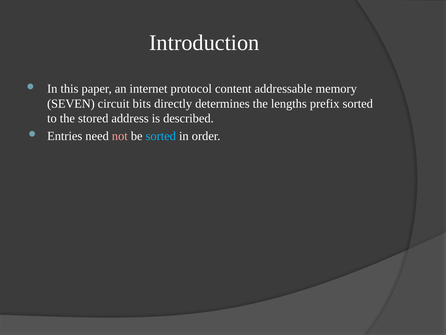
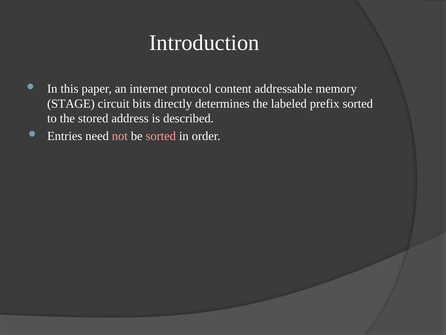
SEVEN: SEVEN -> STAGE
lengths: lengths -> labeled
sorted at (161, 136) colour: light blue -> pink
